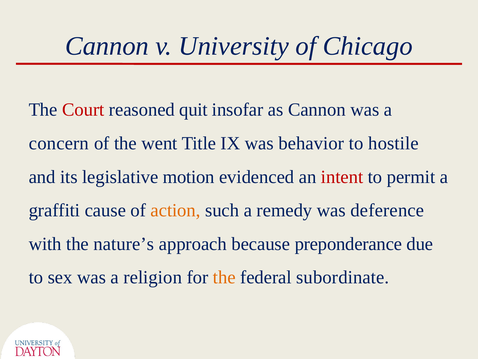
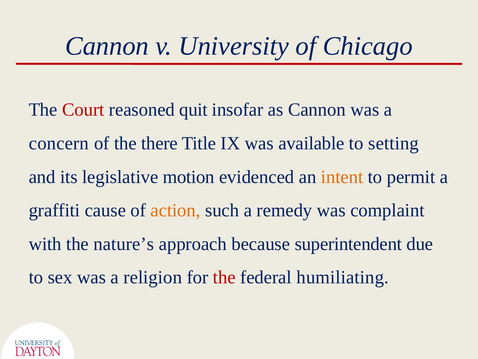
went: went -> there
behavior: behavior -> available
hostile: hostile -> setting
intent colour: red -> orange
deference: deference -> complaint
preponderance: preponderance -> superintendent
the at (224, 277) colour: orange -> red
subordinate: subordinate -> humiliating
